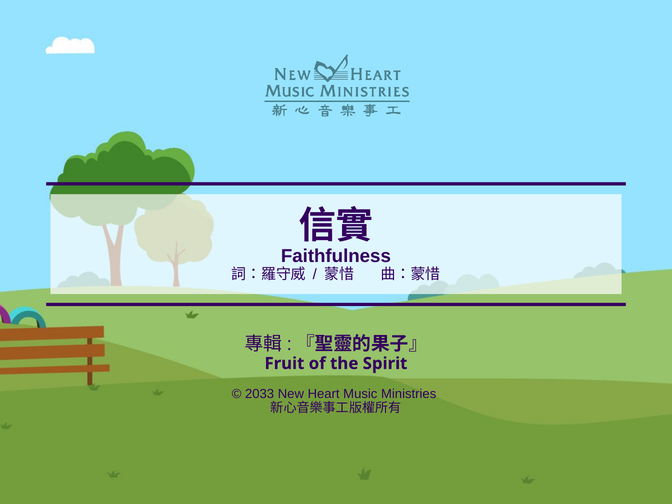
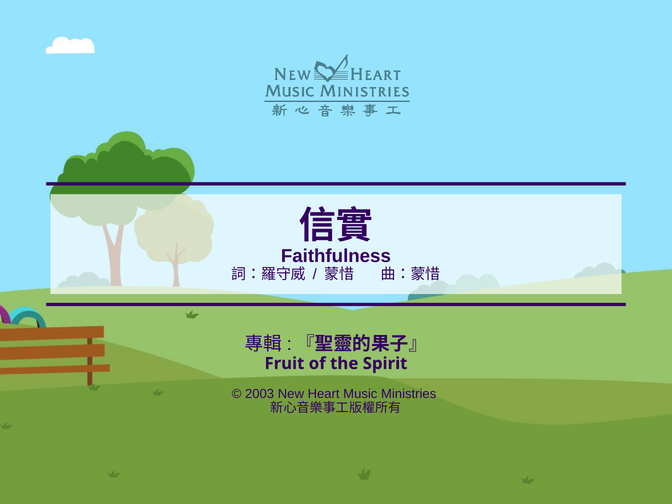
2033: 2033 -> 2003
